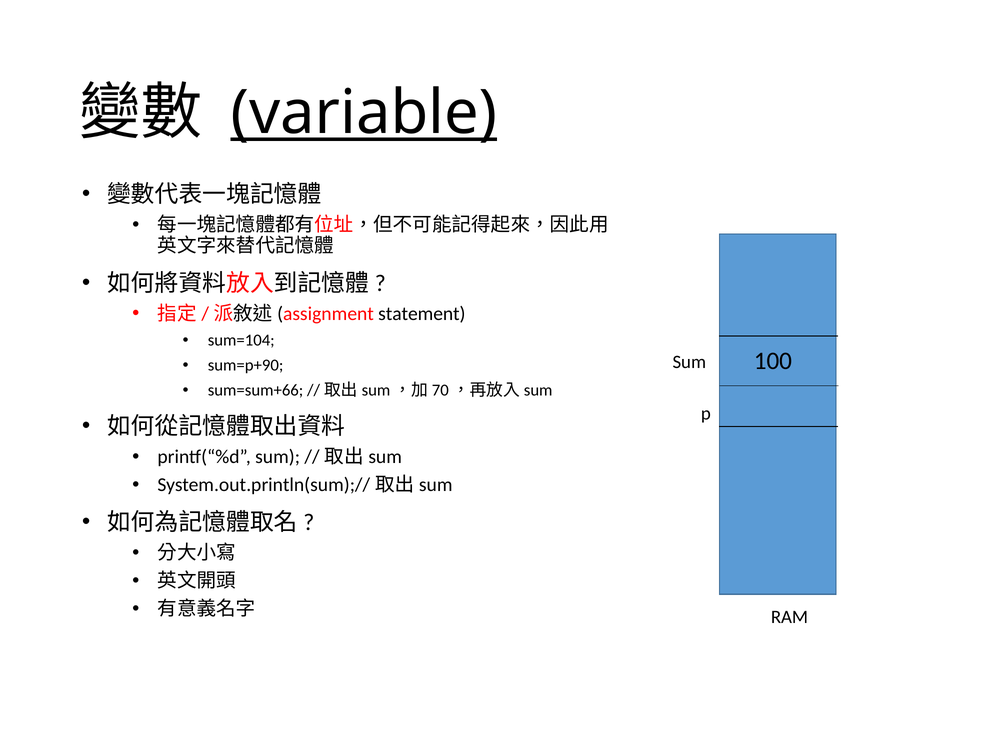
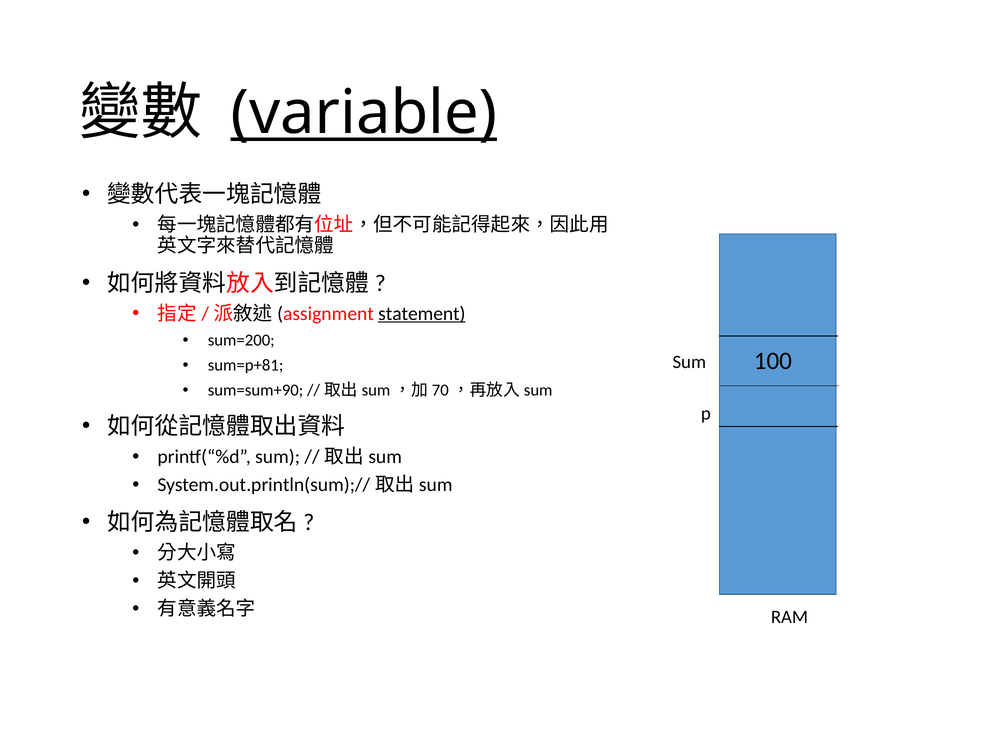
statement underline: none -> present
sum=104: sum=104 -> sum=200
sum=p+90: sum=p+90 -> sum=p+81
sum=sum+66: sum=sum+66 -> sum=sum+90
